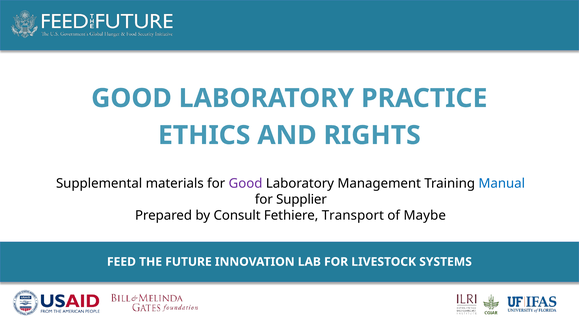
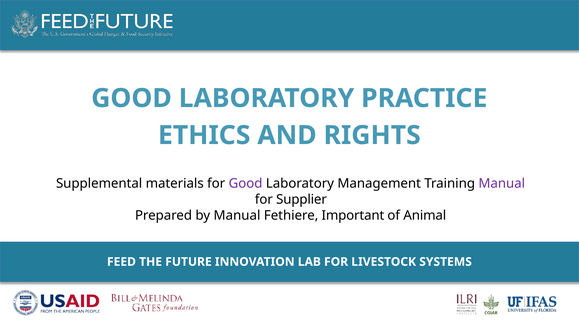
Manual at (502, 184) colour: blue -> purple
by Consult: Consult -> Manual
Transport: Transport -> Important
Maybe: Maybe -> Animal
